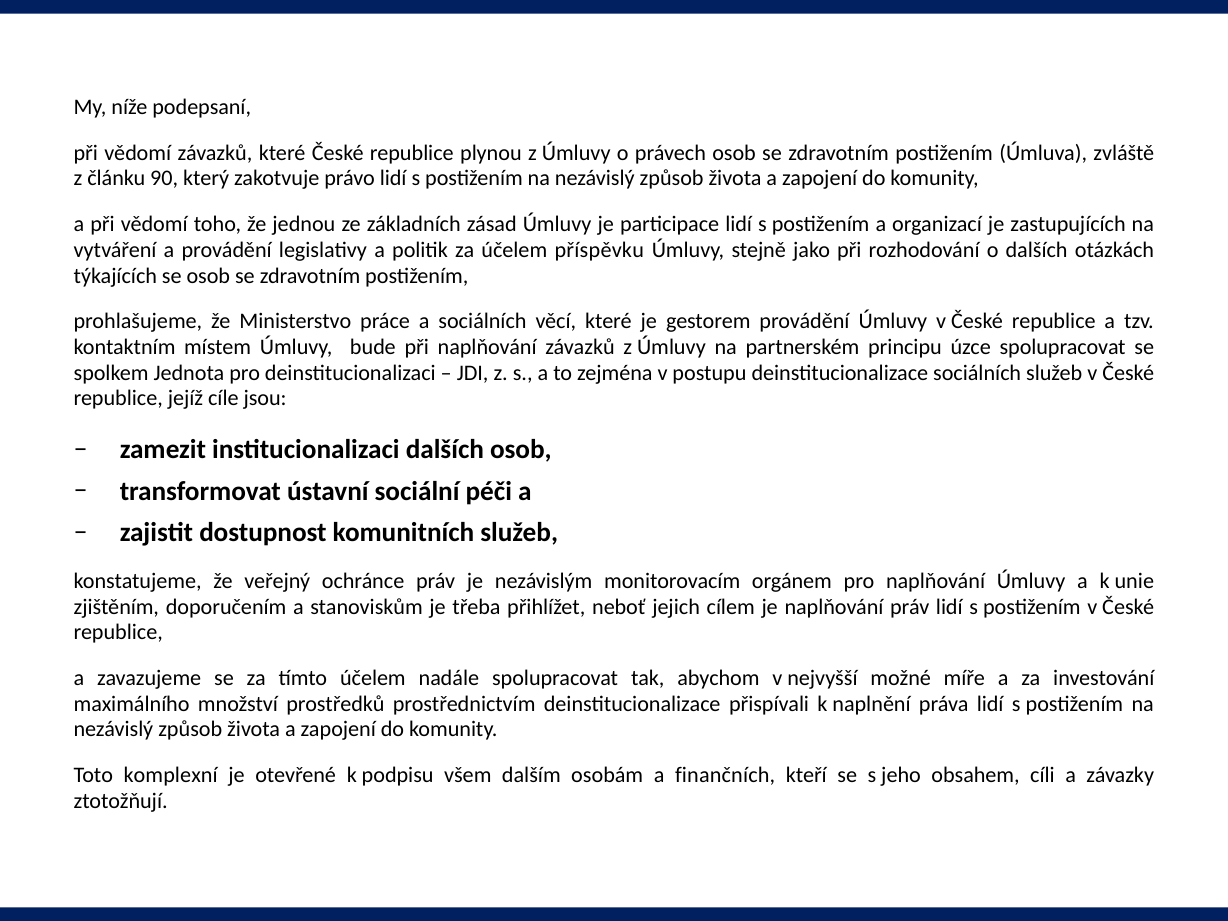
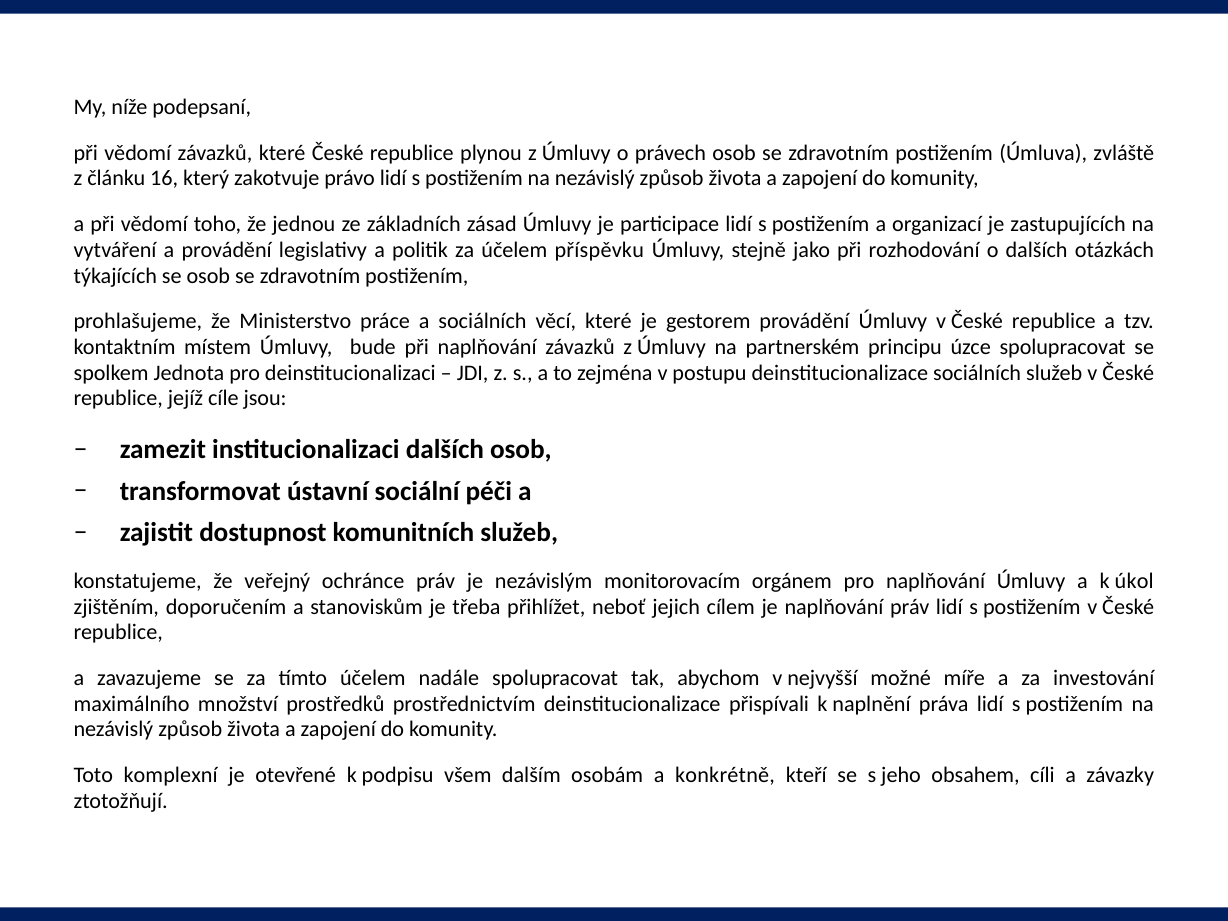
90: 90 -> 16
unie: unie -> úkol
finančních: finančních -> konkrétně
